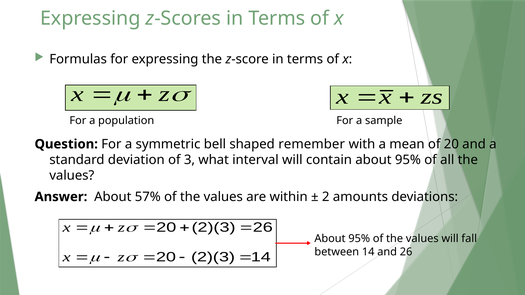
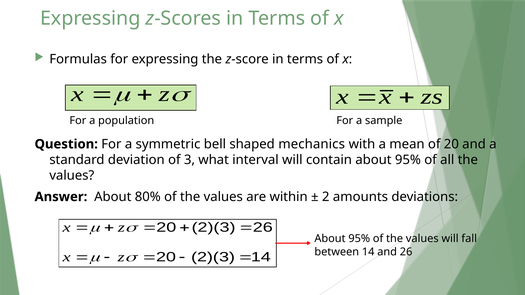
remember: remember -> mechanics
57%: 57% -> 80%
